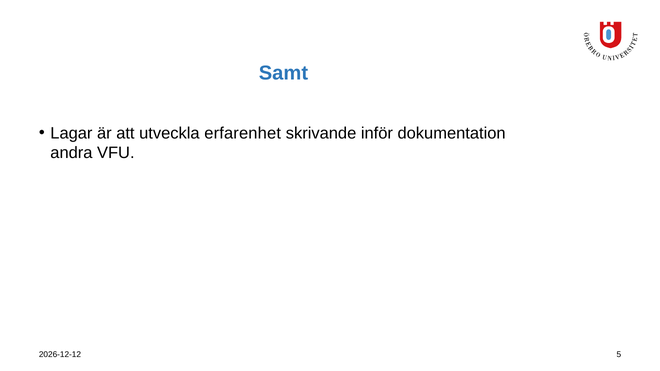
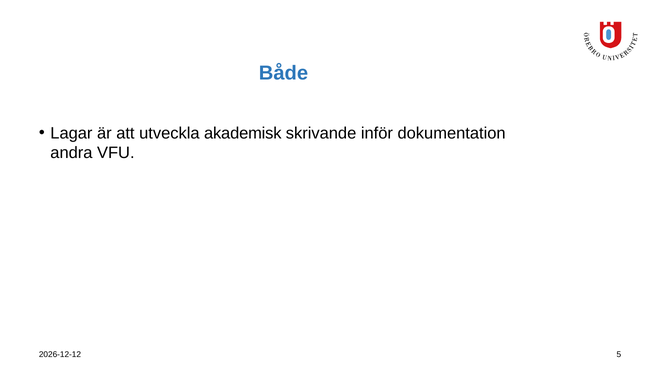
Samt: Samt -> Både
erfarenhet: erfarenhet -> akademisk
